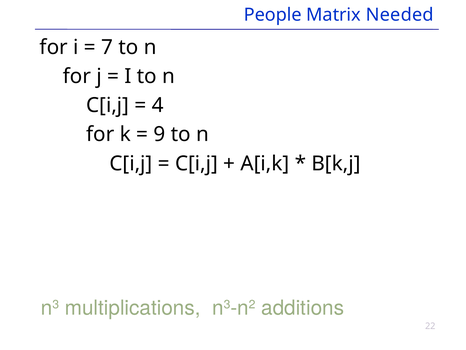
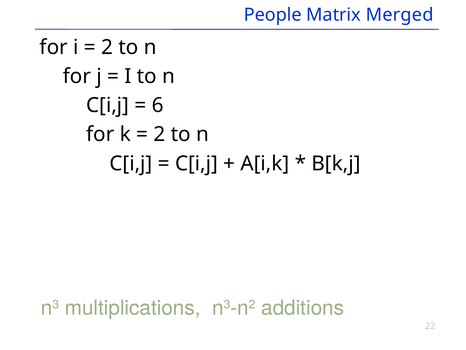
Needed: Needed -> Merged
7 at (107, 47): 7 -> 2
4: 4 -> 6
9 at (159, 134): 9 -> 2
